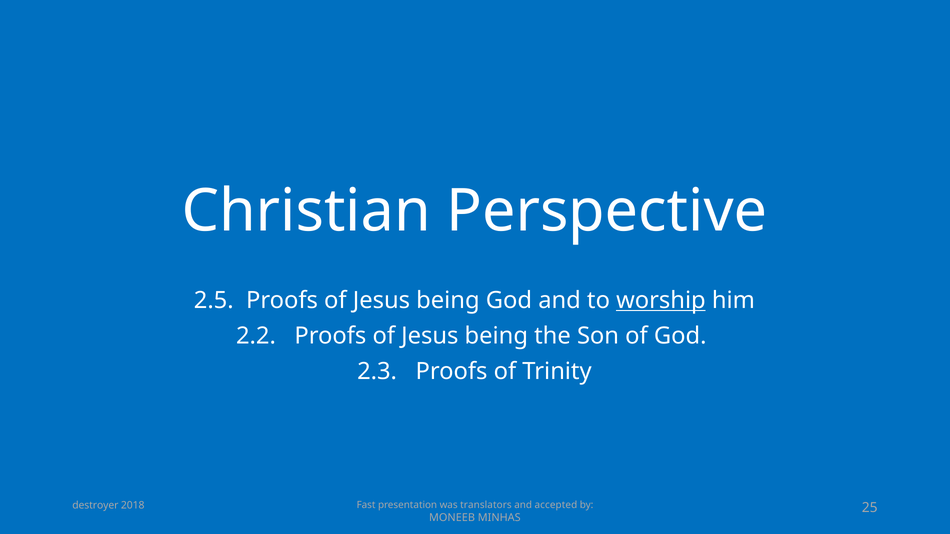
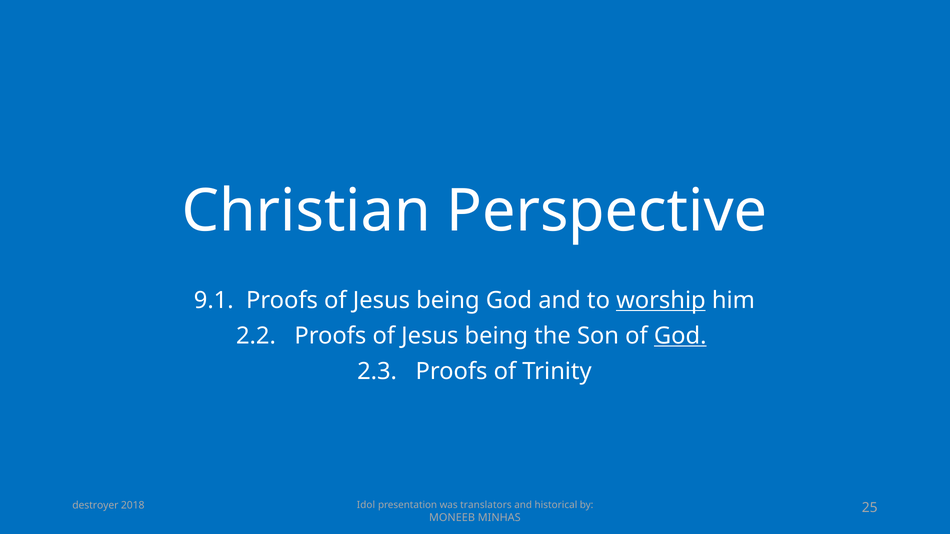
2.5: 2.5 -> 9.1
God at (680, 336) underline: none -> present
Fast: Fast -> Idol
accepted: accepted -> historical
